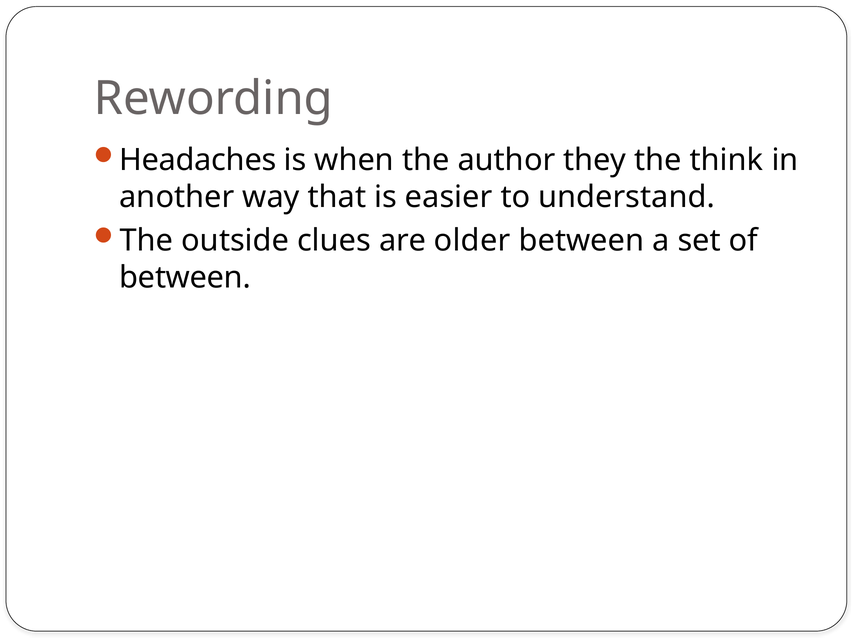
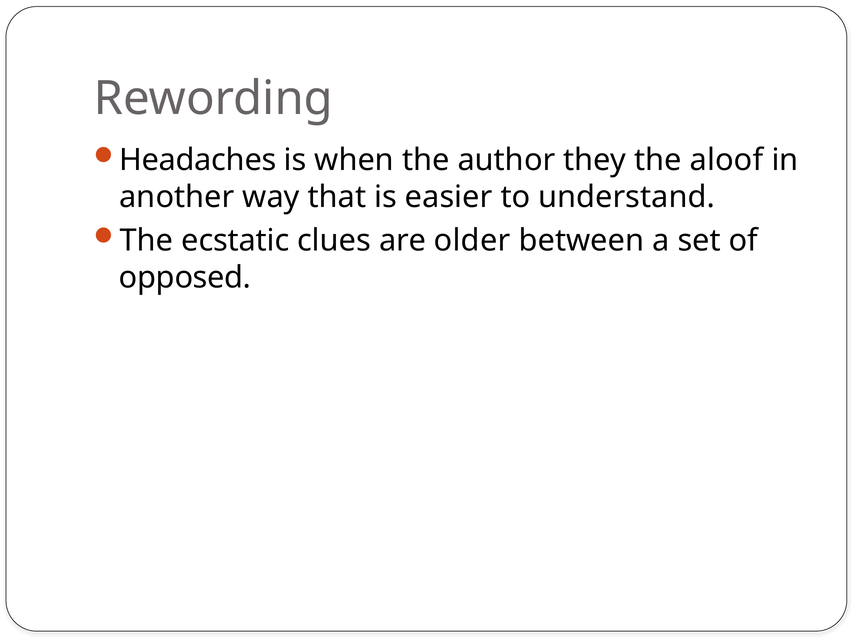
think: think -> aloof
outside: outside -> ecstatic
between at (185, 278): between -> opposed
